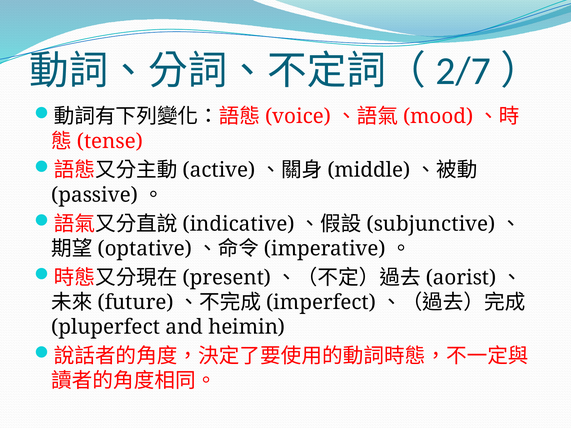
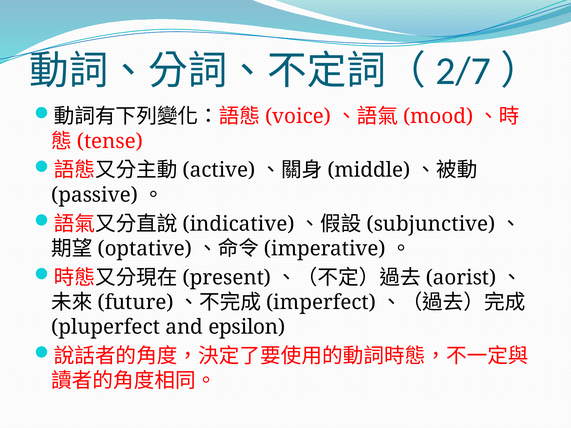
heimin: heimin -> epsilon
